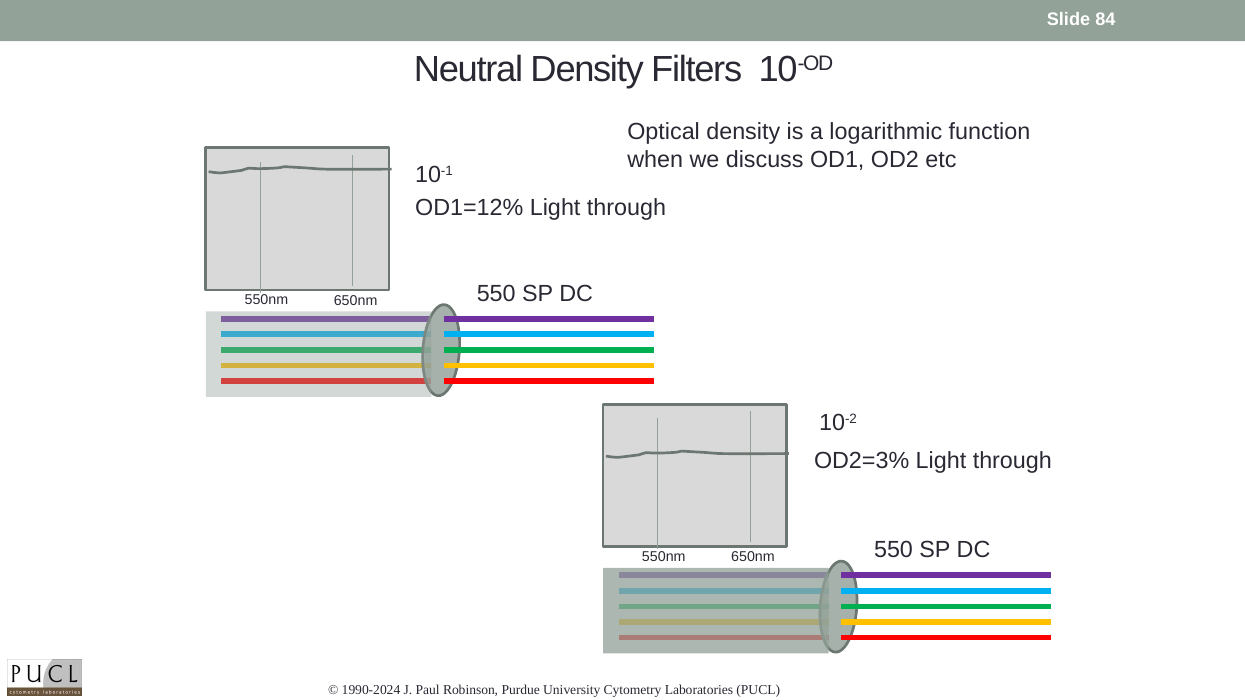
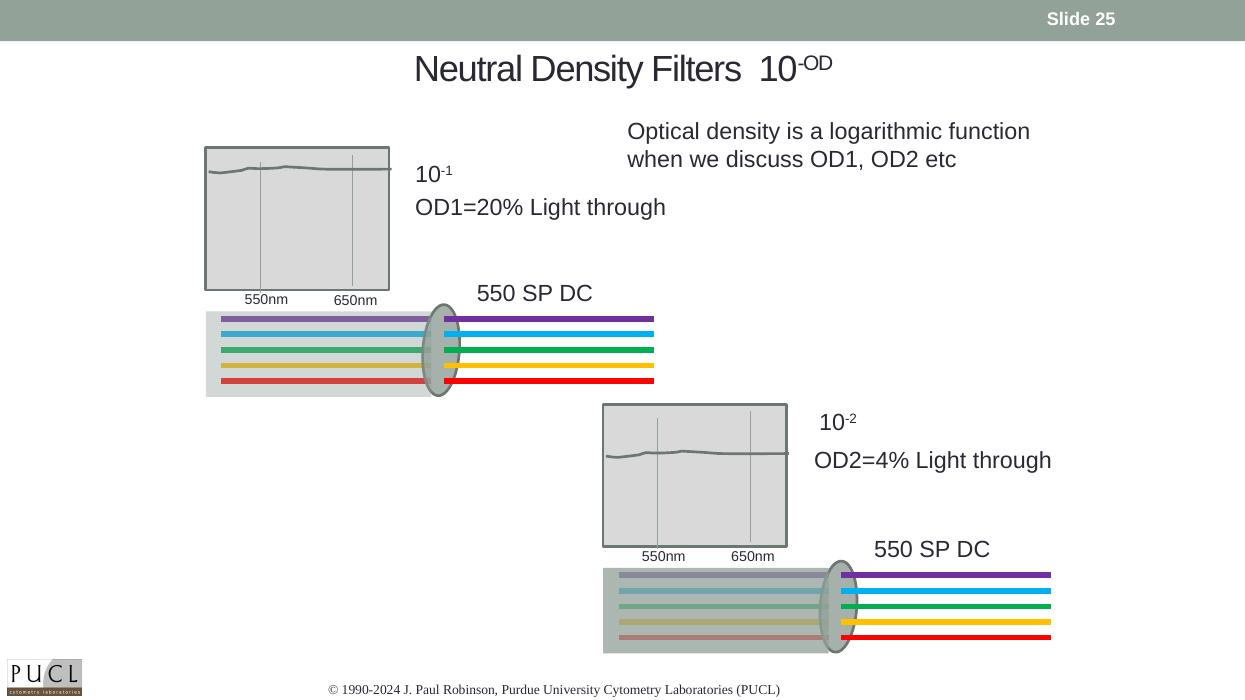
84: 84 -> 25
OD1=12%: OD1=12% -> OD1=20%
OD2=3%: OD2=3% -> OD2=4%
